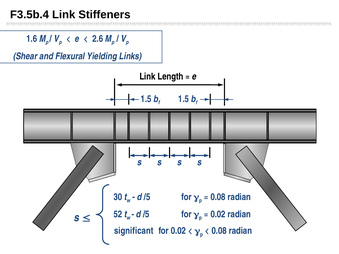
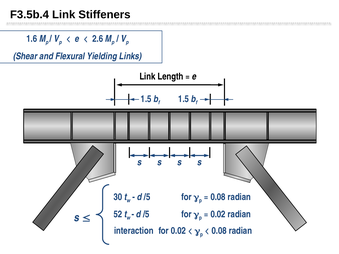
significant: significant -> interaction
